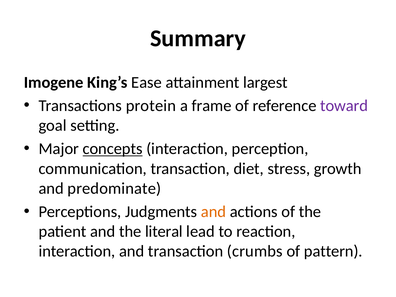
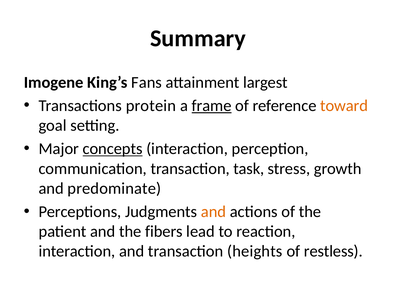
Ease: Ease -> Fans
frame underline: none -> present
toward colour: purple -> orange
diet: diet -> task
literal: literal -> fibers
crumbs: crumbs -> heights
pattern: pattern -> restless
